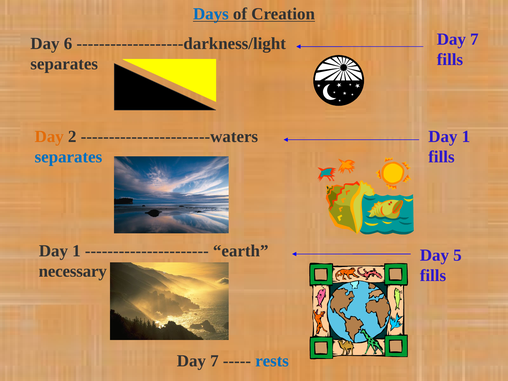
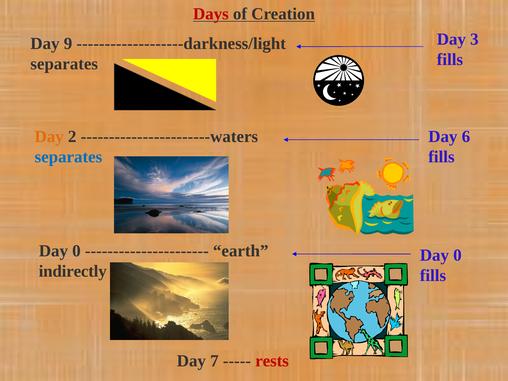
Days colour: blue -> red
7 at (474, 39): 7 -> 3
6: 6 -> 9
1 at (466, 137): 1 -> 6
1 at (76, 251): 1 -> 0
5 at (457, 255): 5 -> 0
necessary: necessary -> indirectly
rests colour: blue -> red
